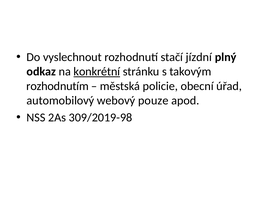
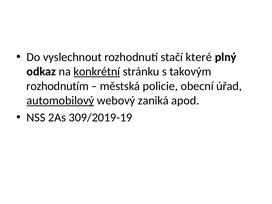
jízdní: jízdní -> které
automobilový underline: none -> present
pouze: pouze -> zaniká
309/2019-98: 309/2019-98 -> 309/2019-19
